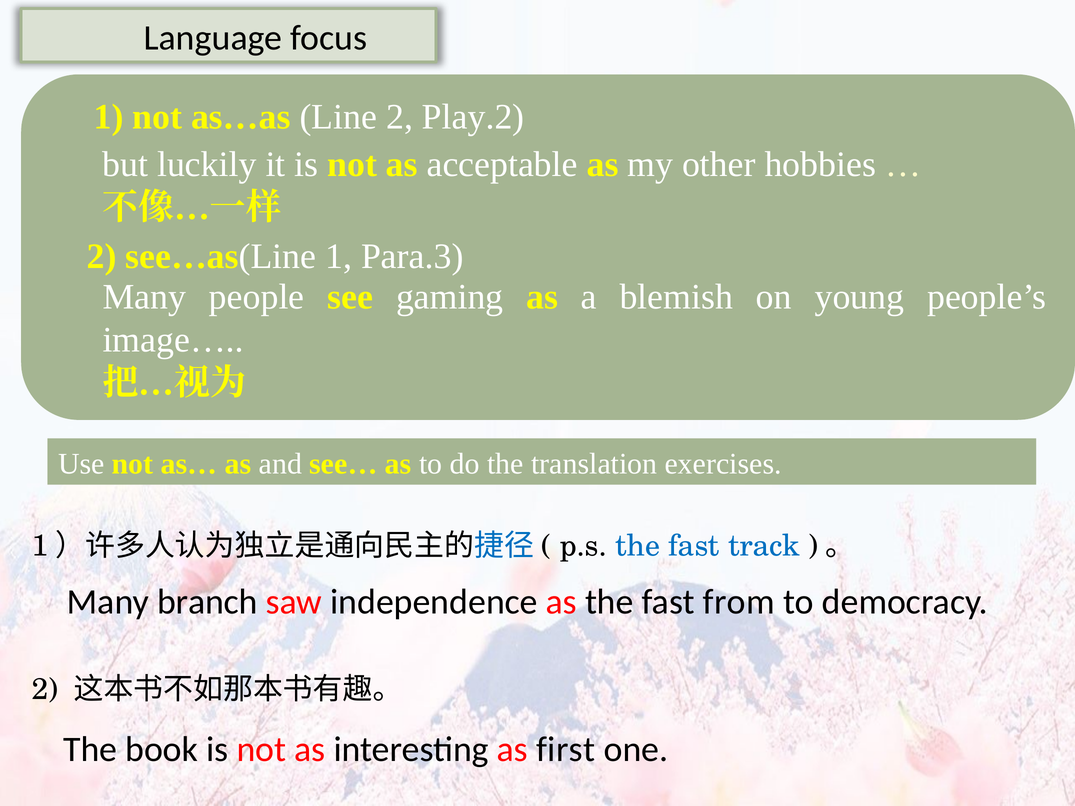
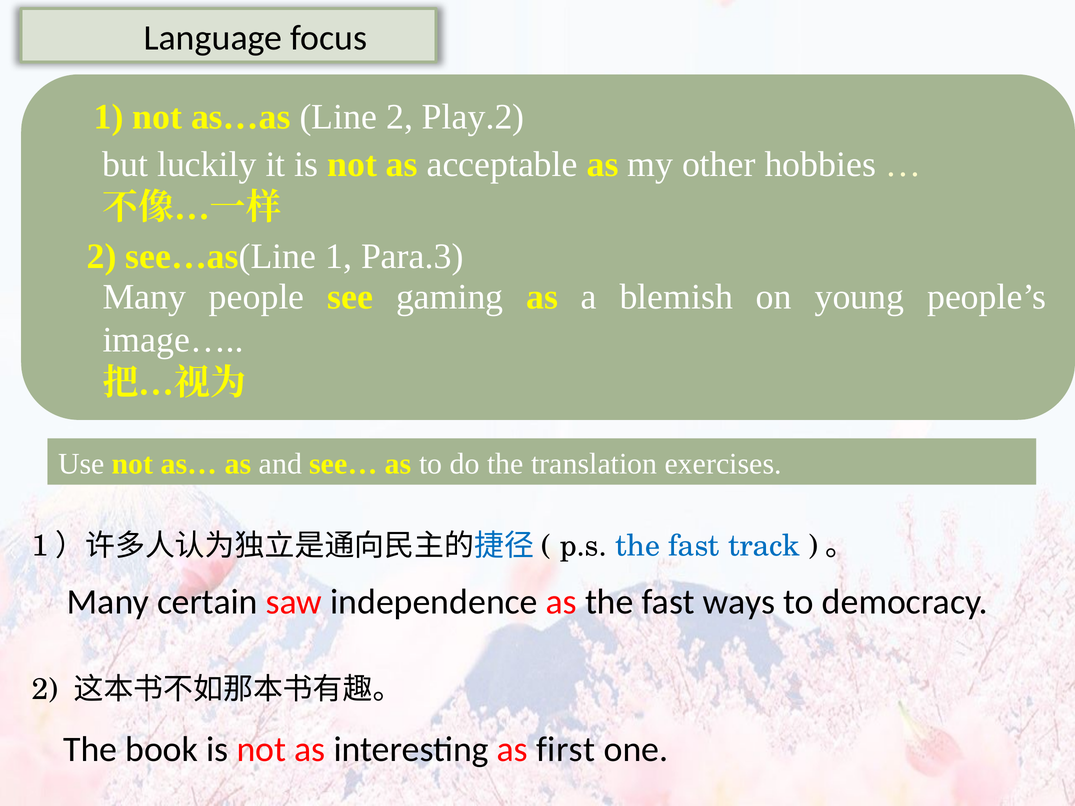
branch: branch -> certain
from: from -> ways
